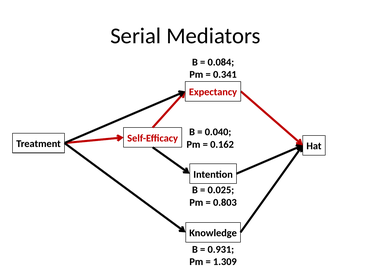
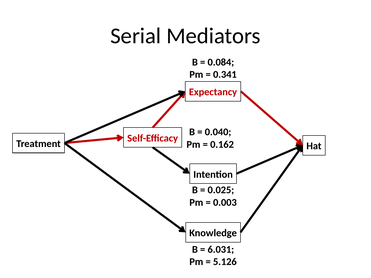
0.803: 0.803 -> 0.003
0.931: 0.931 -> 6.031
1.309: 1.309 -> 5.126
